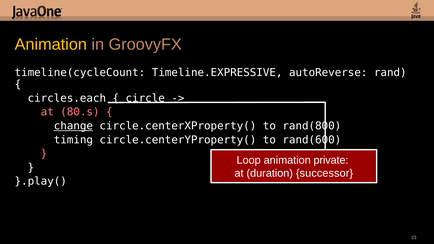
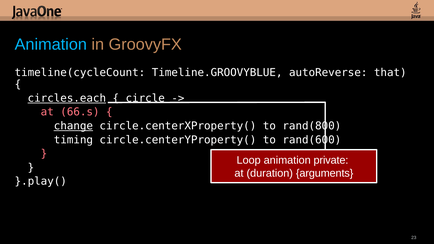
Animation at (51, 45) colour: yellow -> light blue
Timeline.EXPRESSIVE: Timeline.EXPRESSIVE -> Timeline.GROOVYBLUE
rand: rand -> that
circles.each underline: none -> present
80.s: 80.s -> 66.s
successor: successor -> arguments
